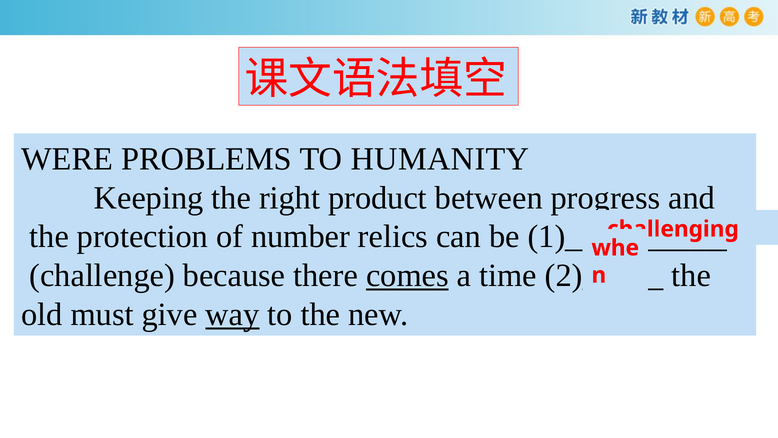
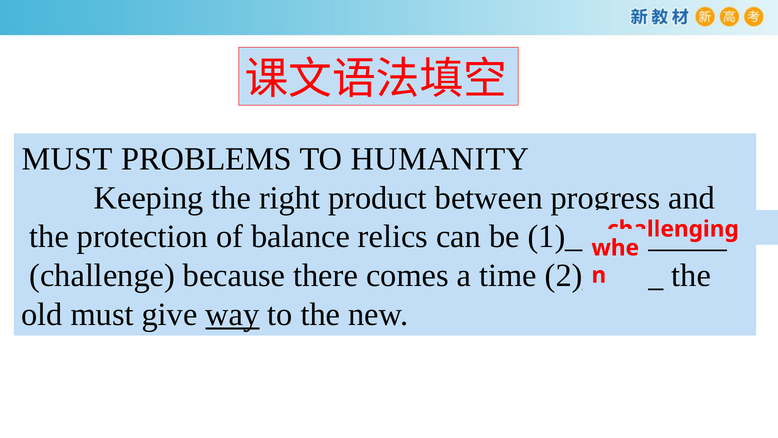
WERE at (67, 159): WERE -> MUST
number: number -> balance
comes underline: present -> none
